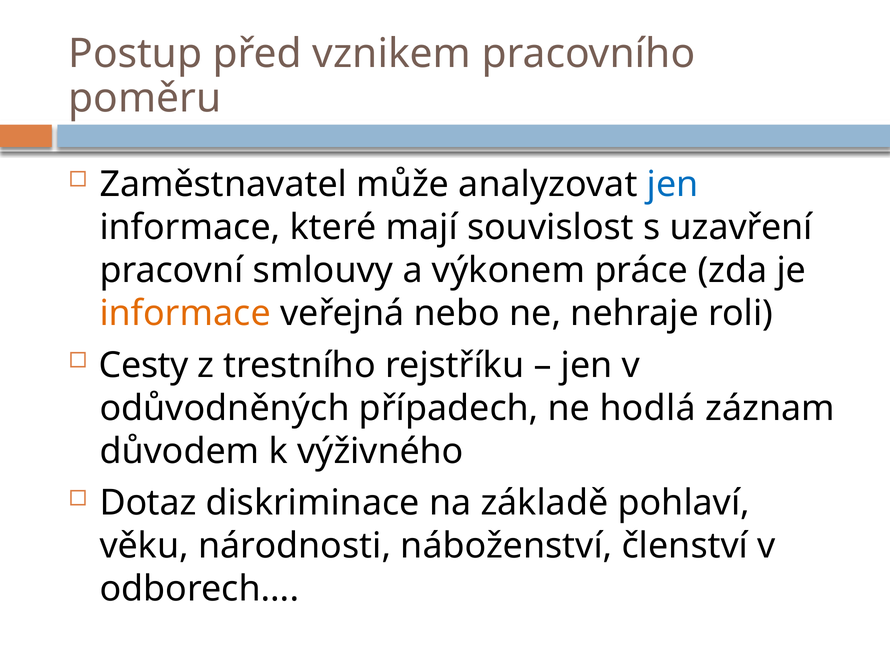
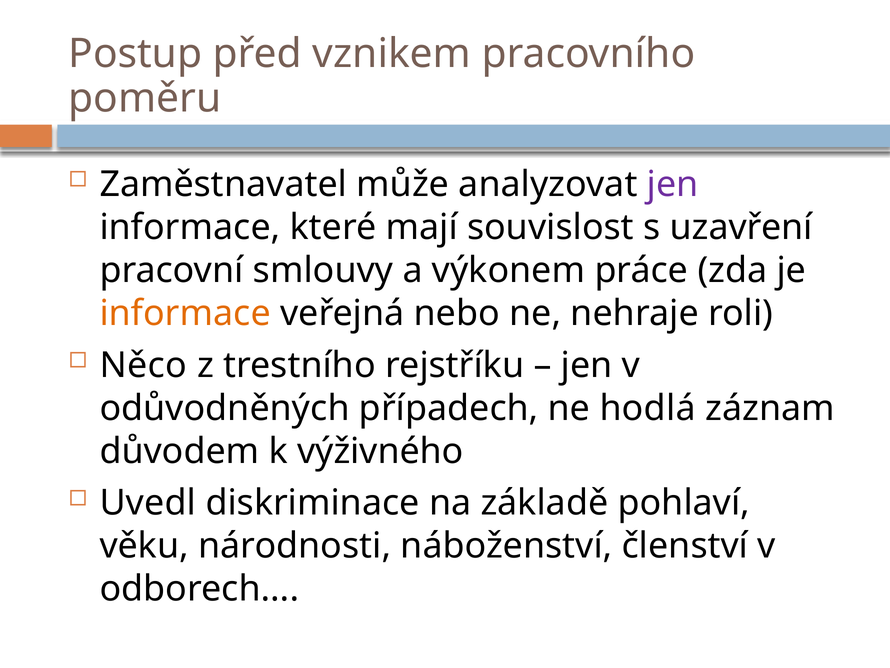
jen at (673, 184) colour: blue -> purple
Cesty: Cesty -> Něco
Dotaz: Dotaz -> Uvedl
